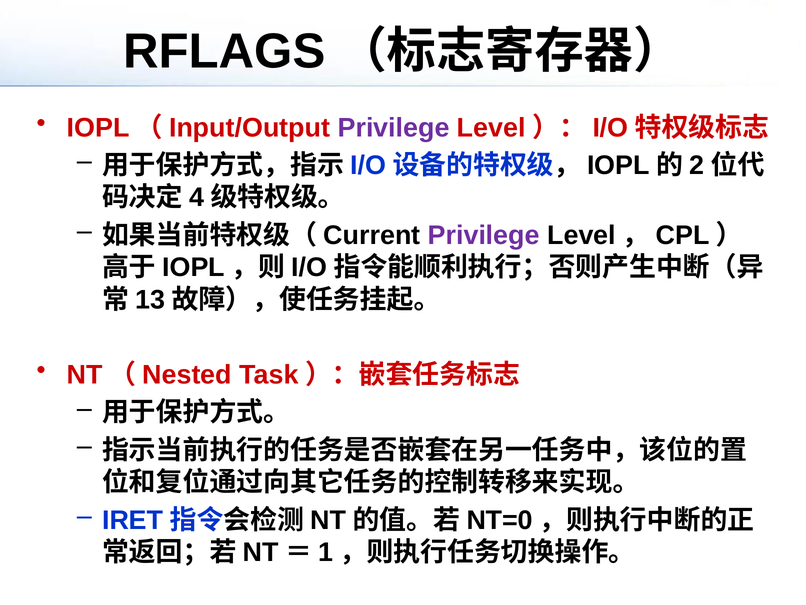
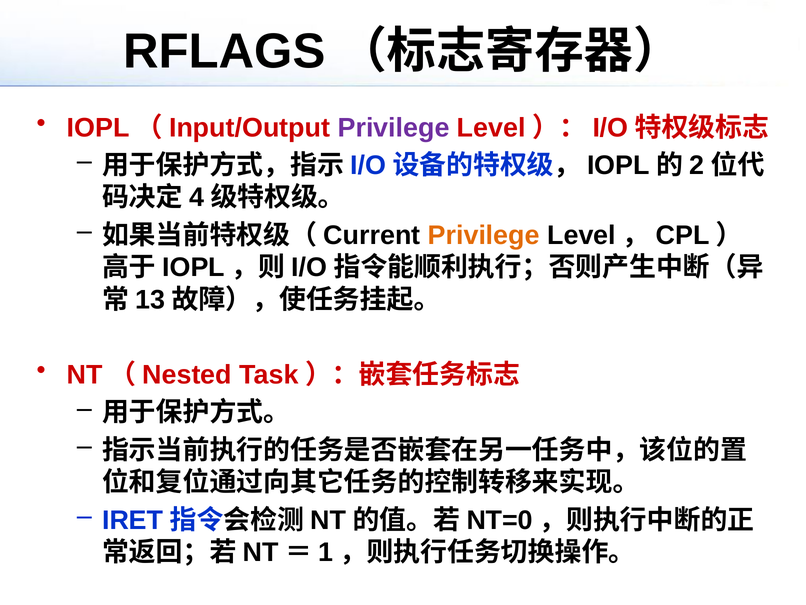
Privilege at (484, 235) colour: purple -> orange
